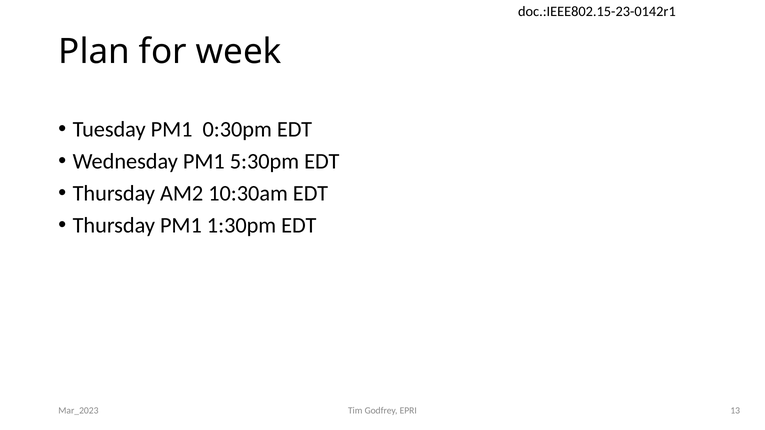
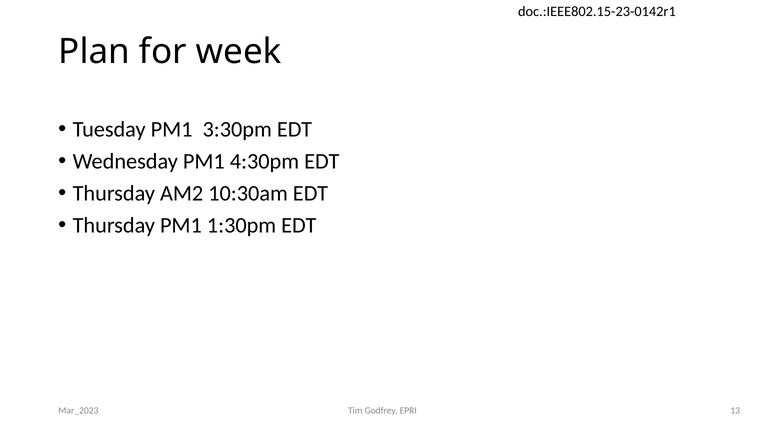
0:30pm: 0:30pm -> 3:30pm
5:30pm: 5:30pm -> 4:30pm
